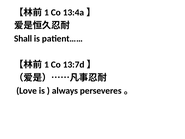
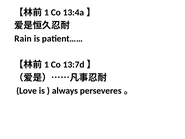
Shall: Shall -> Rain
